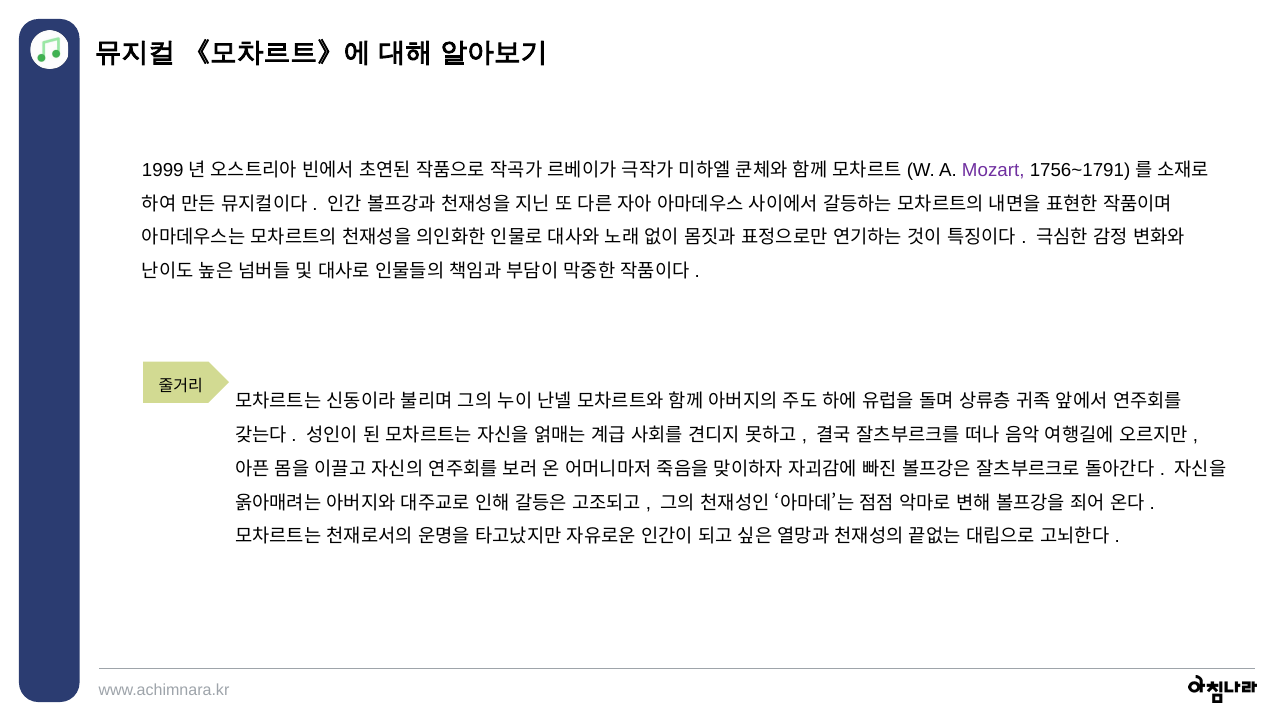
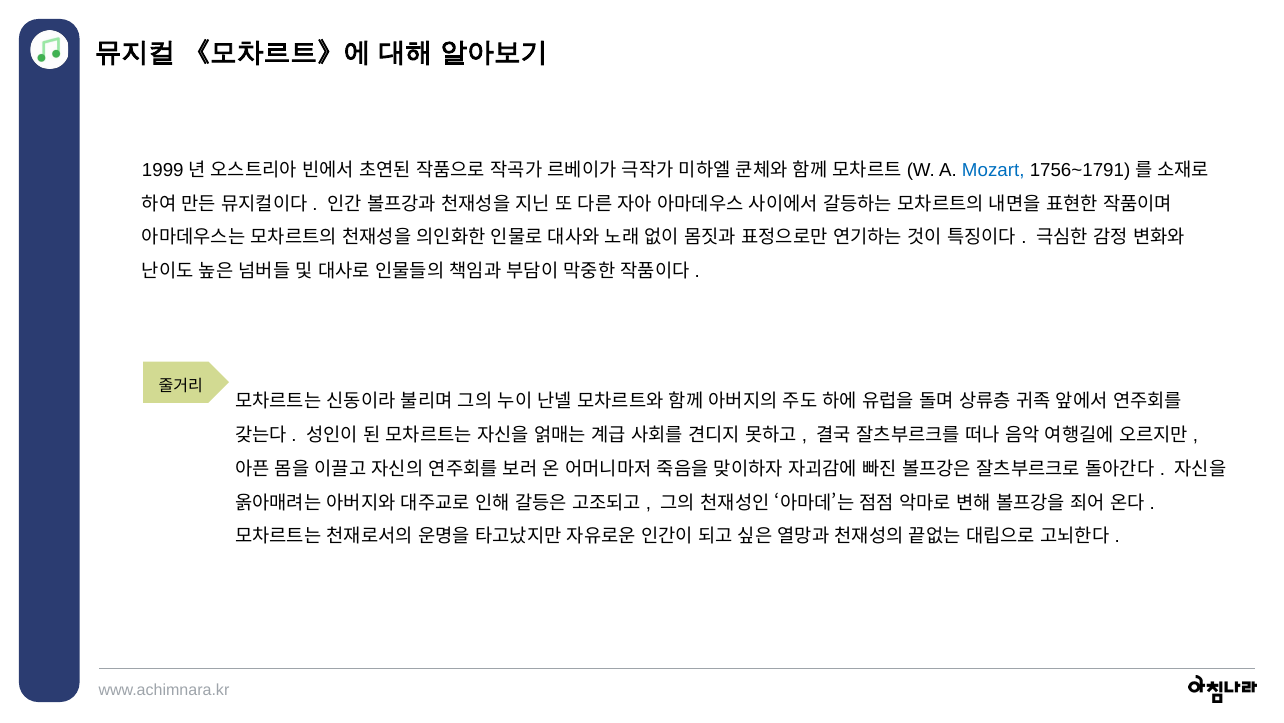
Mozart colour: purple -> blue
